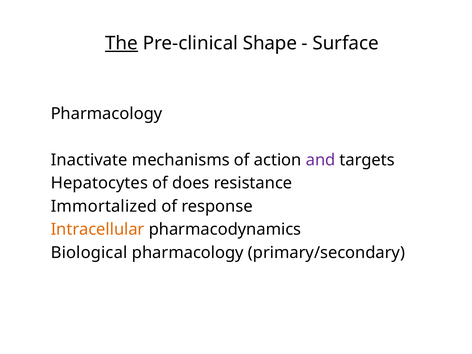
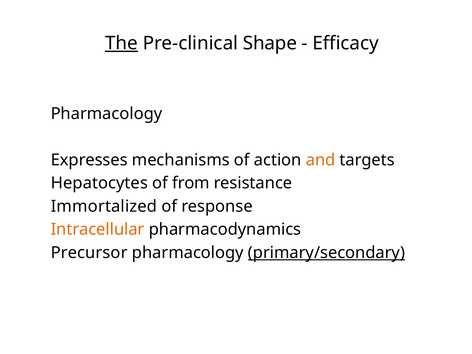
Surface: Surface -> Efficacy
Inactivate: Inactivate -> Expresses
and colour: purple -> orange
does: does -> from
Biological: Biological -> Precursor
primary/secondary underline: none -> present
